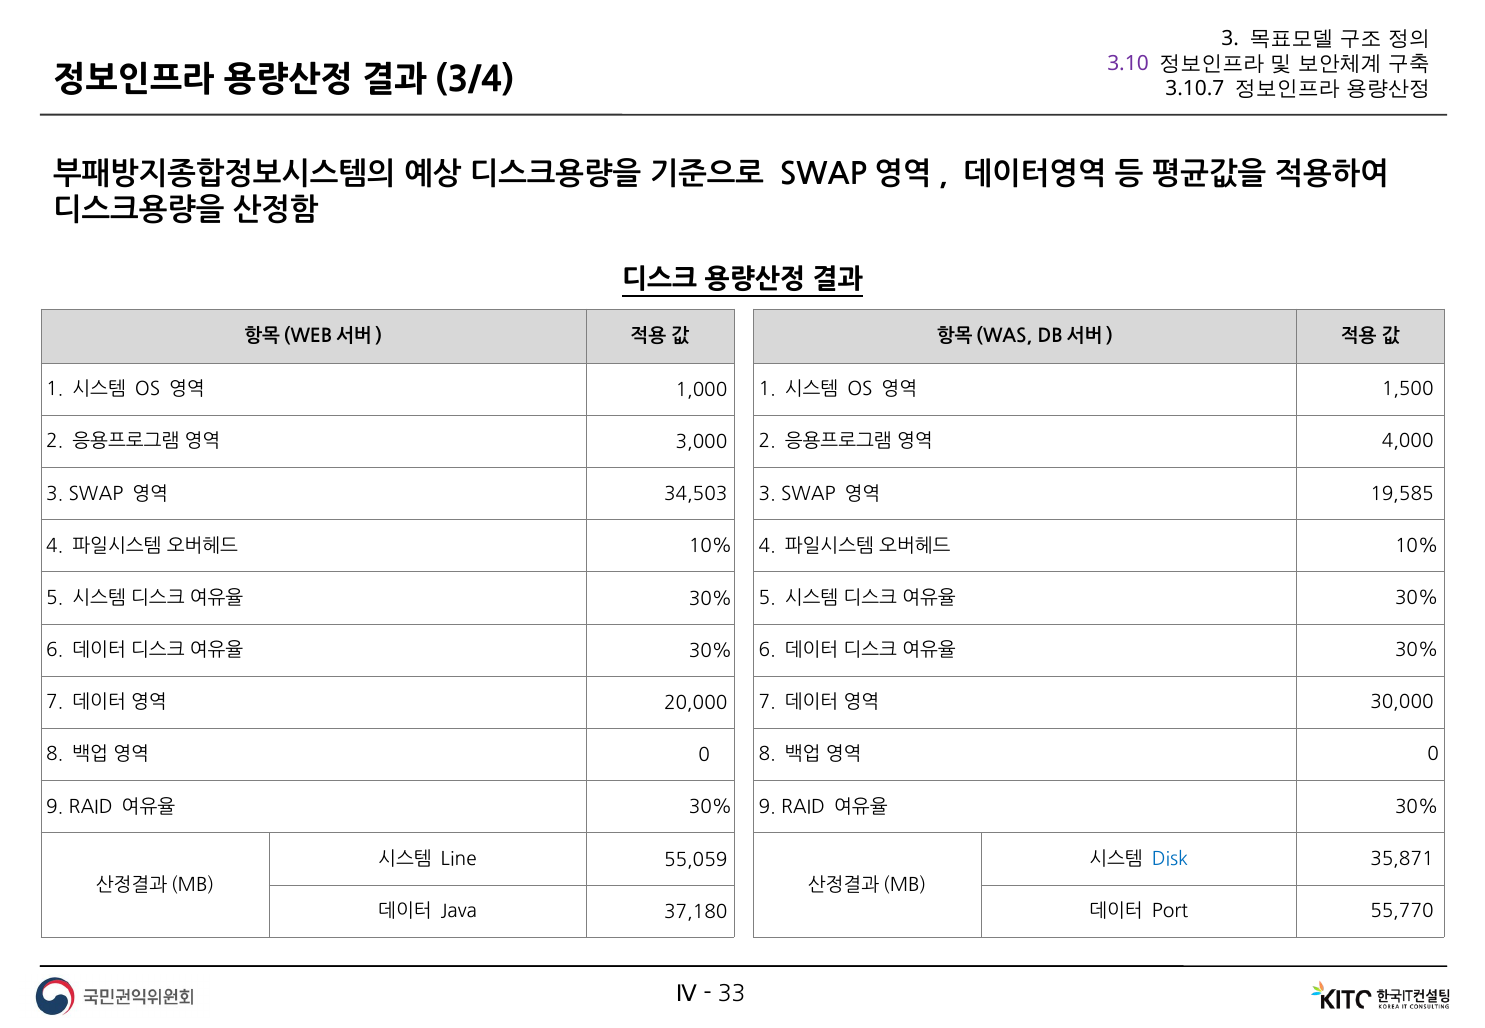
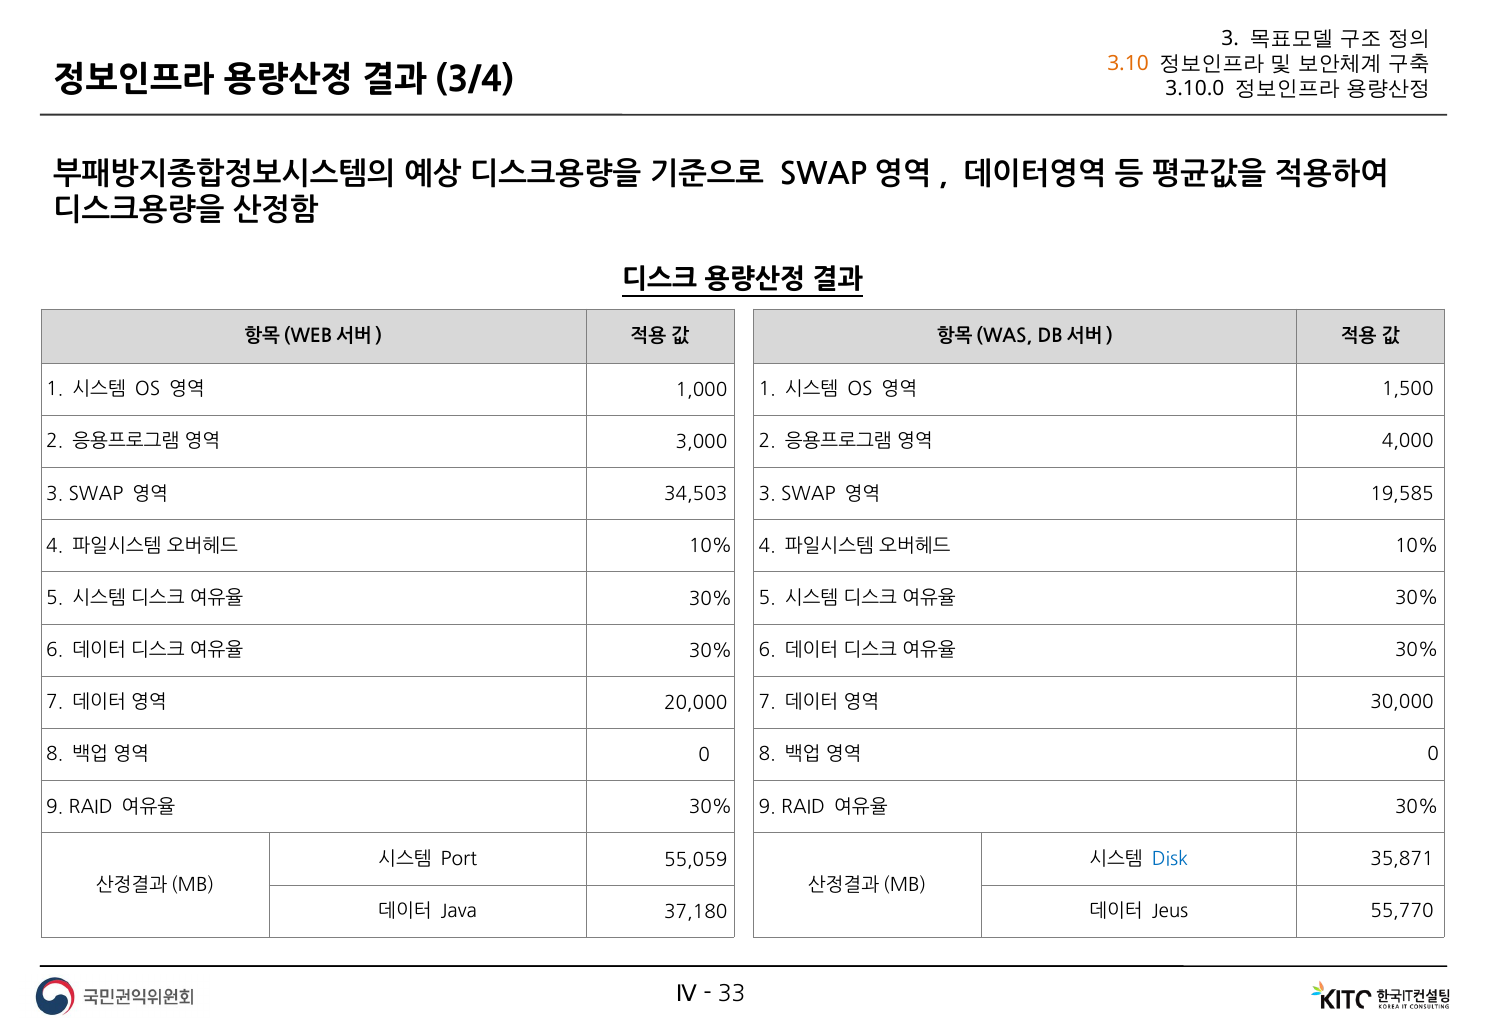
3.10 colour: purple -> orange
3.10.7: 3.10.7 -> 3.10.0
Line: Line -> Port
Port: Port -> Jeus
